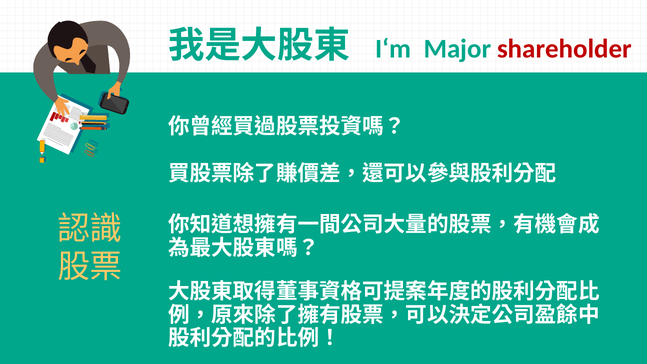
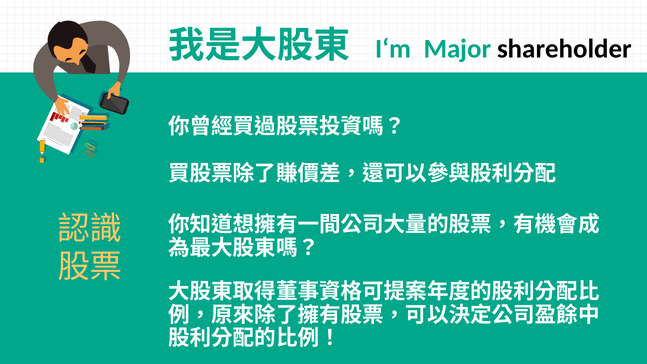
shareholder colour: red -> black
